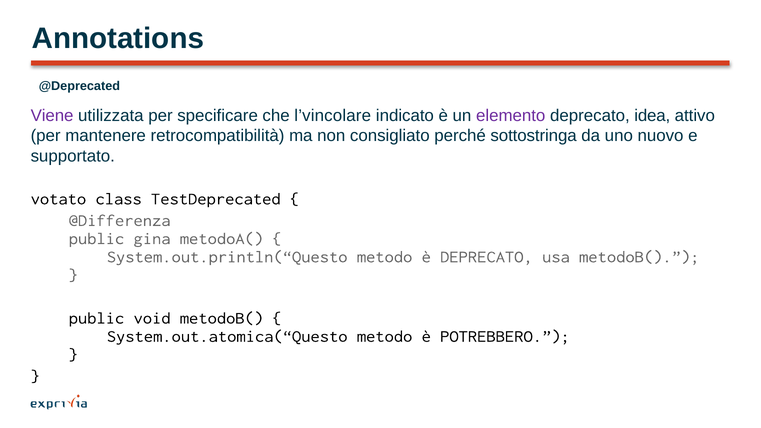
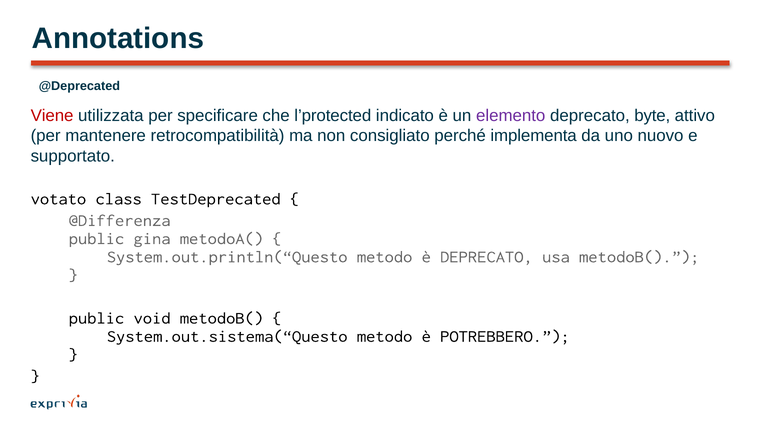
Viene colour: purple -> red
l’vincolare: l’vincolare -> l’protected
idea: idea -> byte
sottostringa: sottostringa -> implementa
System.out.atomica(“Questo: System.out.atomica(“Questo -> System.out.sistema(“Questo
